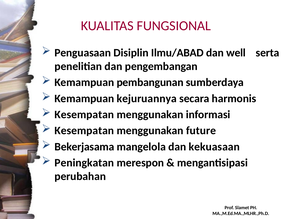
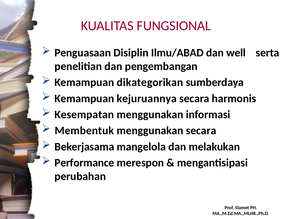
pembangunan: pembangunan -> dikategorikan
Kesempatan at (84, 131): Kesempatan -> Membentuk
menggunakan future: future -> secara
kekuasaan: kekuasaan -> melakukan
Peningkatan: Peningkatan -> Performance
